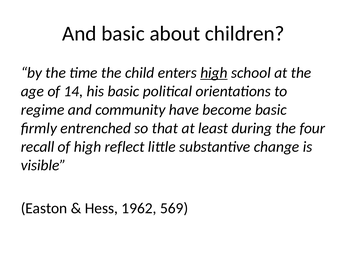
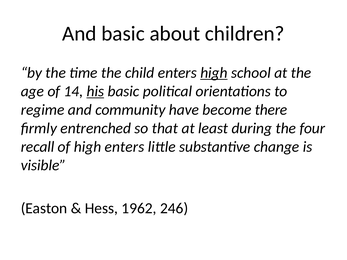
his underline: none -> present
become basic: basic -> there
high reflect: reflect -> enters
569: 569 -> 246
